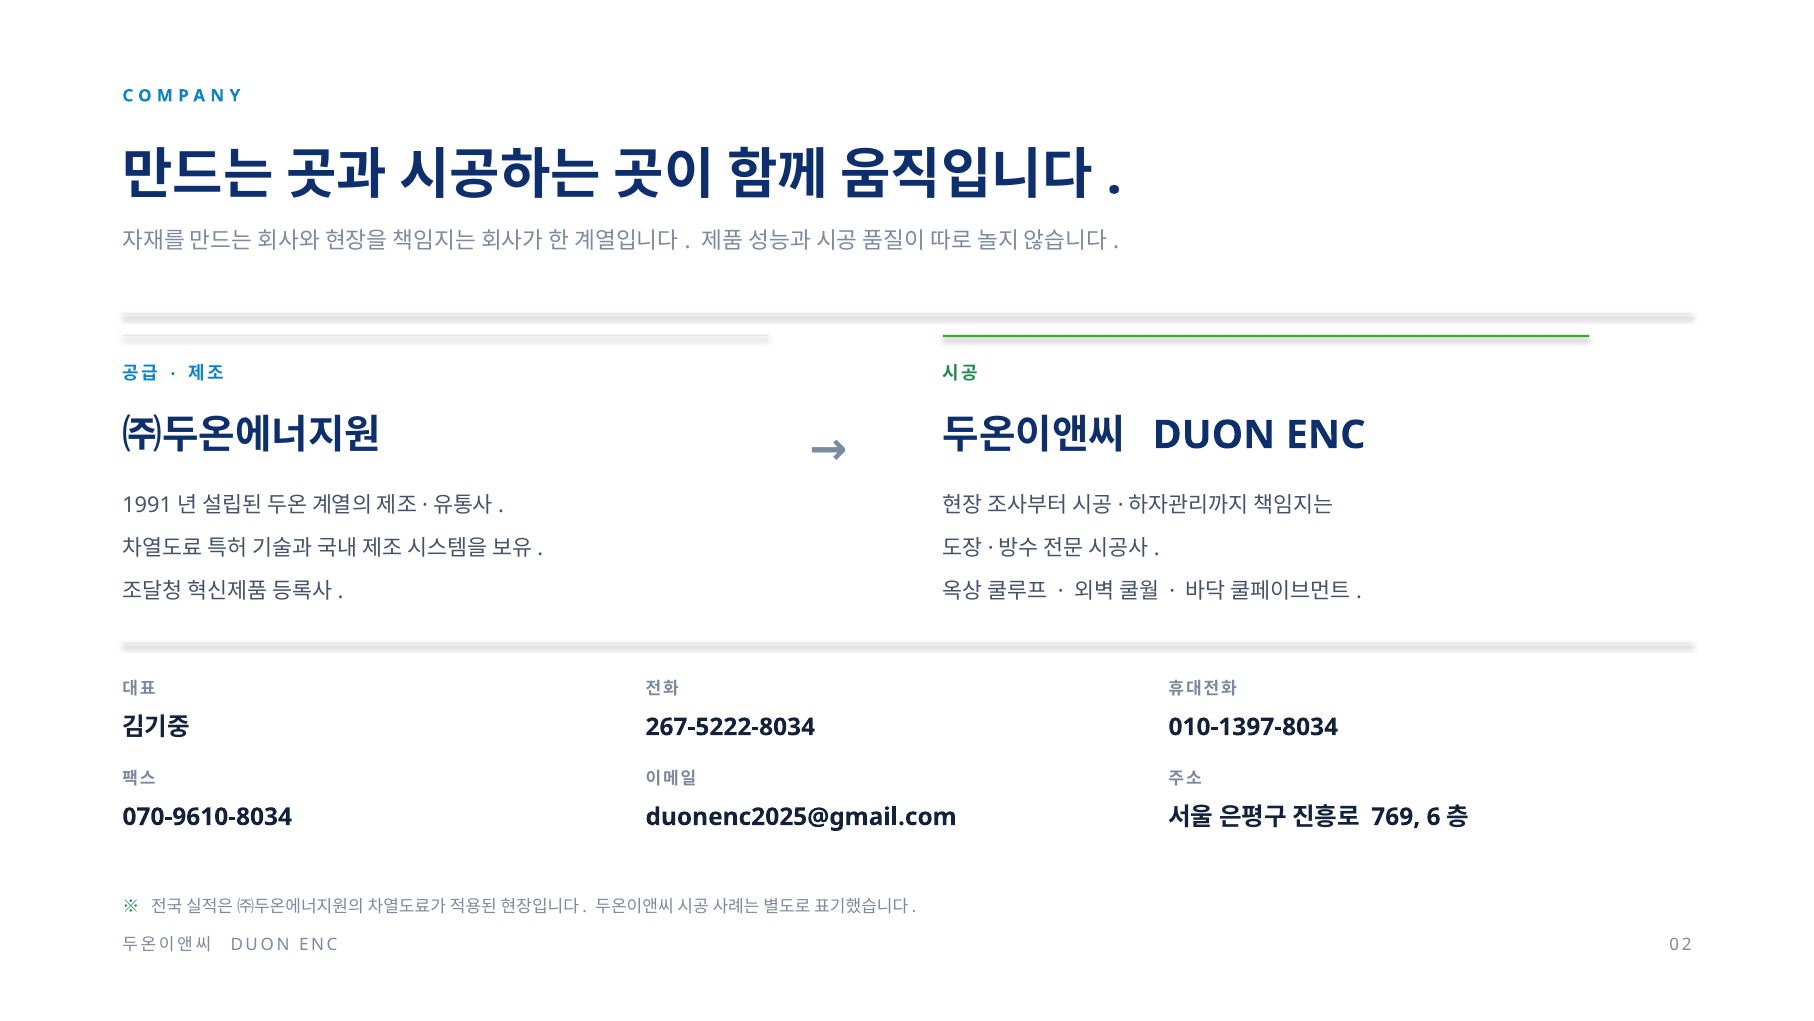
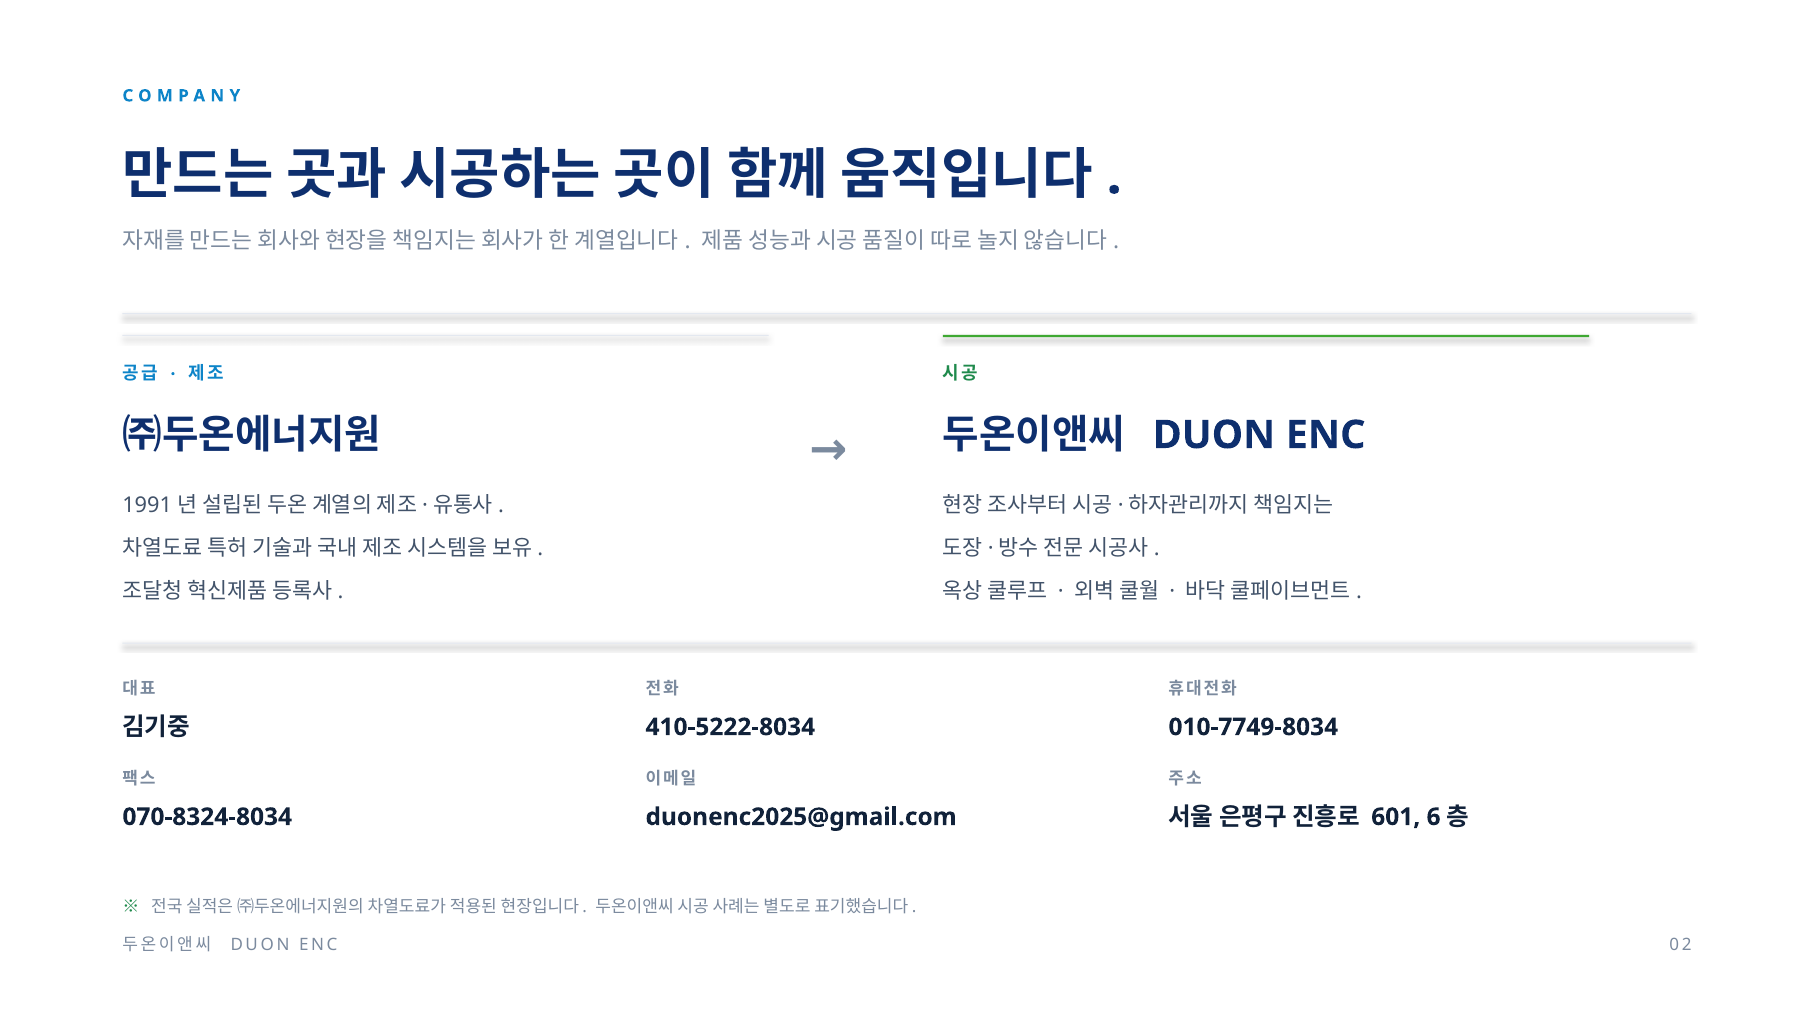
267-5222-8034: 267-5222-8034 -> 410-5222-8034
010-1397-8034: 010-1397-8034 -> 010-7749-8034
769: 769 -> 601
070-9610-8034: 070-9610-8034 -> 070-8324-8034
